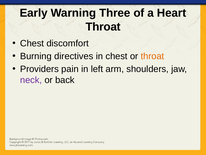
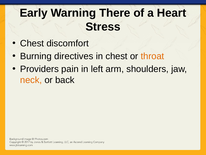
Three: Three -> There
Throat at (103, 27): Throat -> Stress
neck colour: purple -> orange
